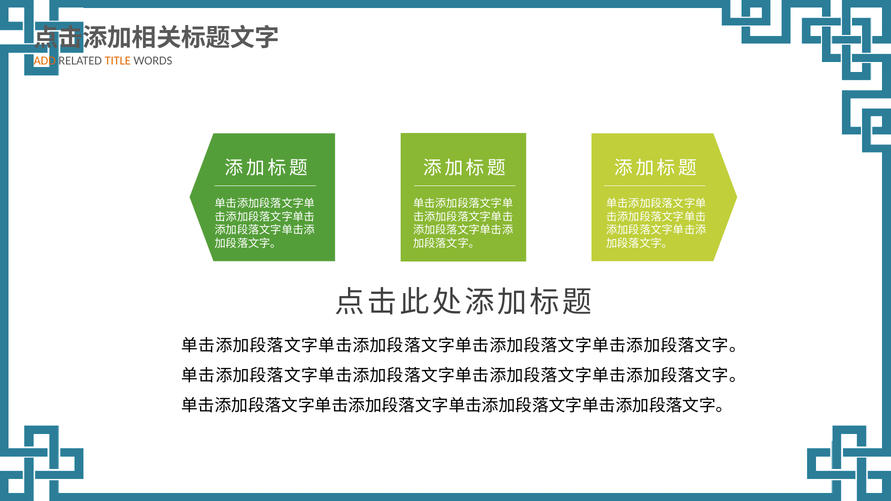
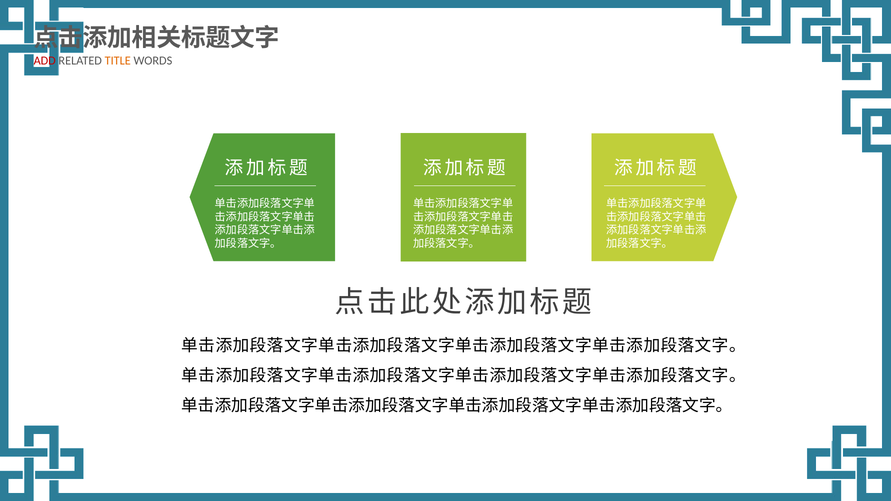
ADD colour: orange -> red
